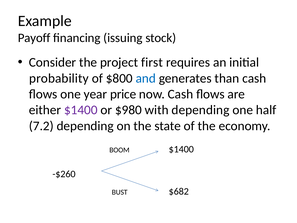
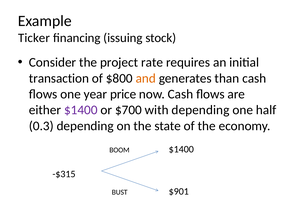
Payoff: Payoff -> Ticker
first: first -> rate
probability: probability -> transaction
and colour: blue -> orange
$980: $980 -> $700
7.2: 7.2 -> 0.3
-$260: -$260 -> -$315
$682: $682 -> $901
